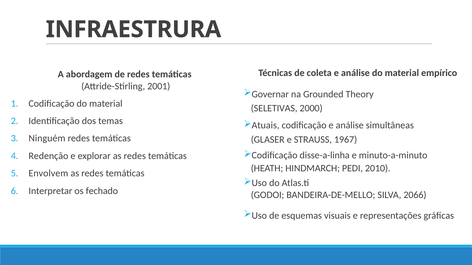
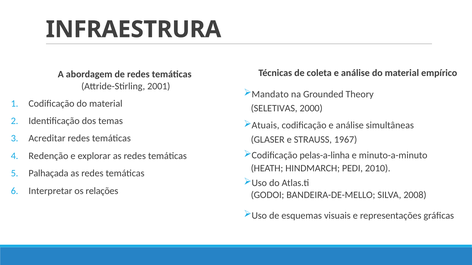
Governar: Governar -> Mandato
Ninguém: Ninguém -> Acreditar
disse-a-linha: disse-a-linha -> pelas-a-linha
Envolvem: Envolvem -> Palhaçada
fechado: fechado -> relações
2066: 2066 -> 2008
